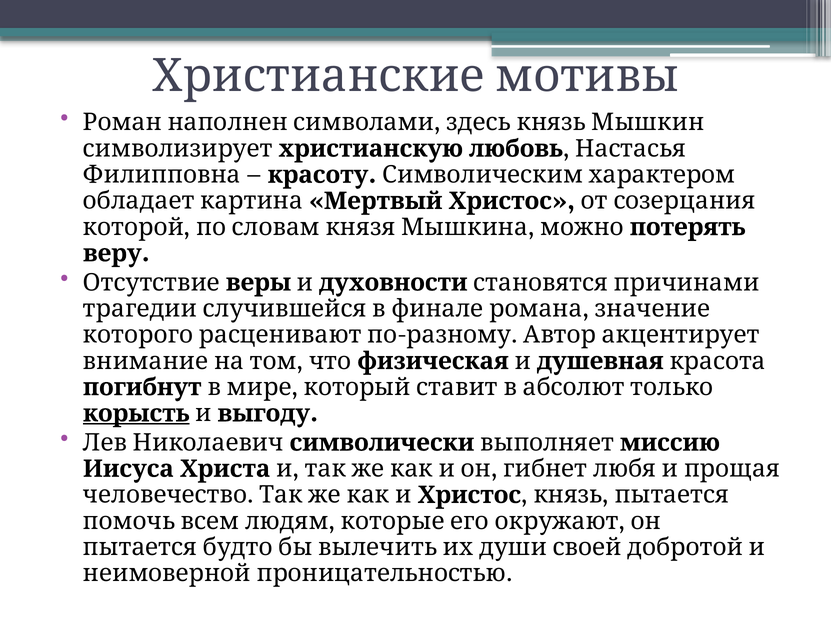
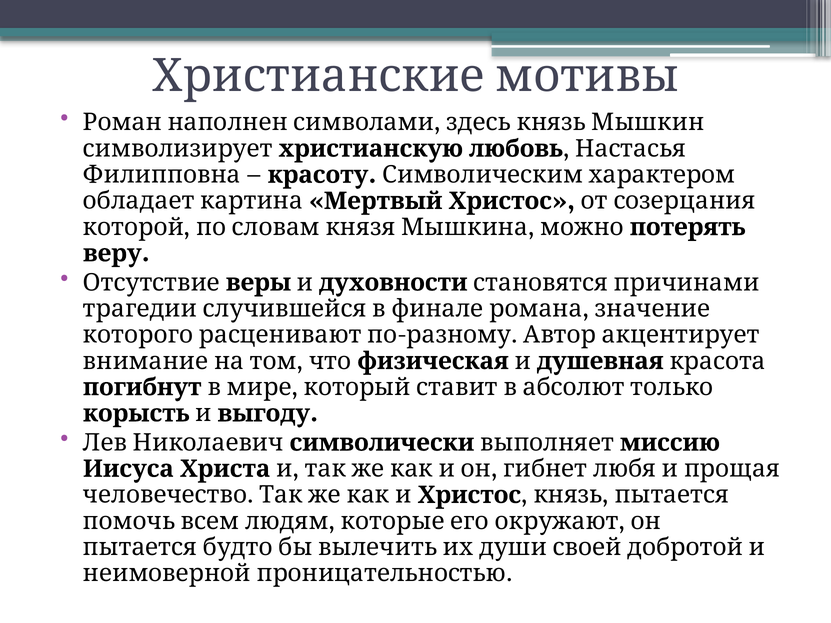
корысть underline: present -> none
